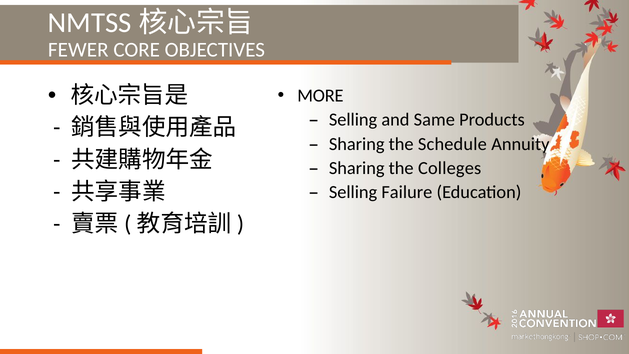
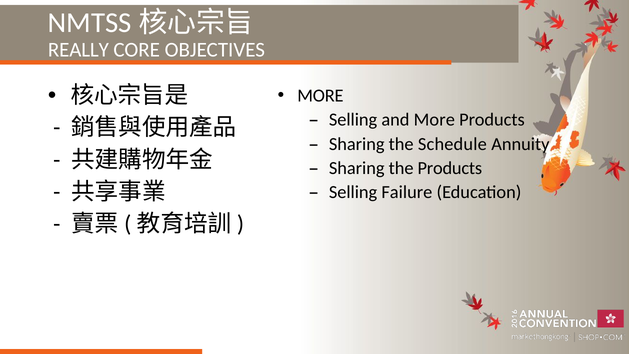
FEWER: FEWER -> REALLY
and Same: Same -> More
the Colleges: Colleges -> Products
